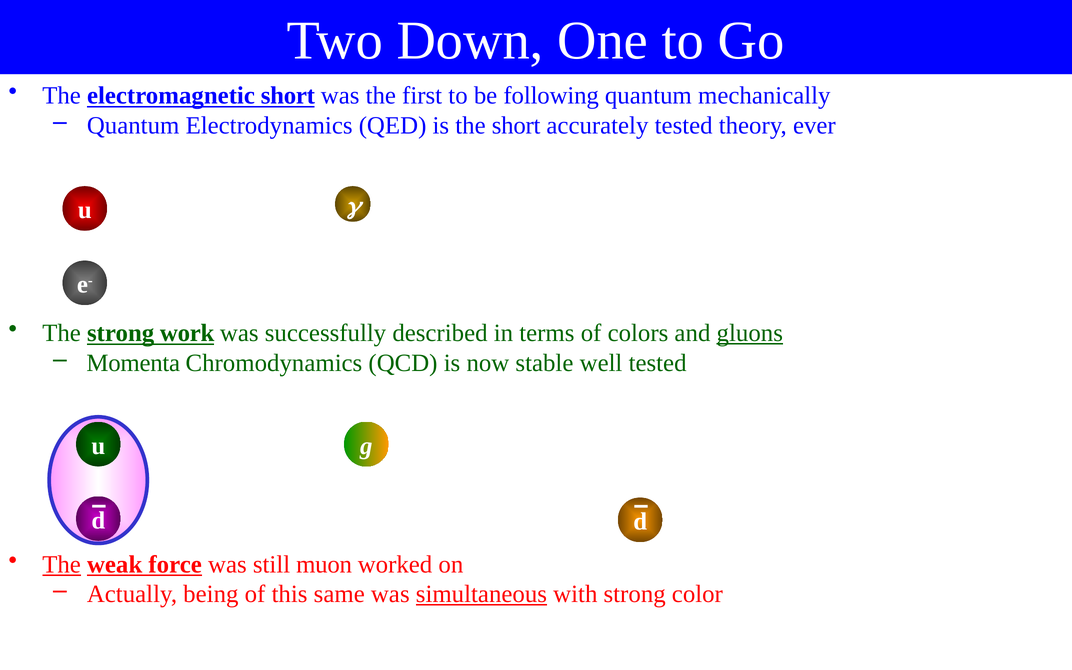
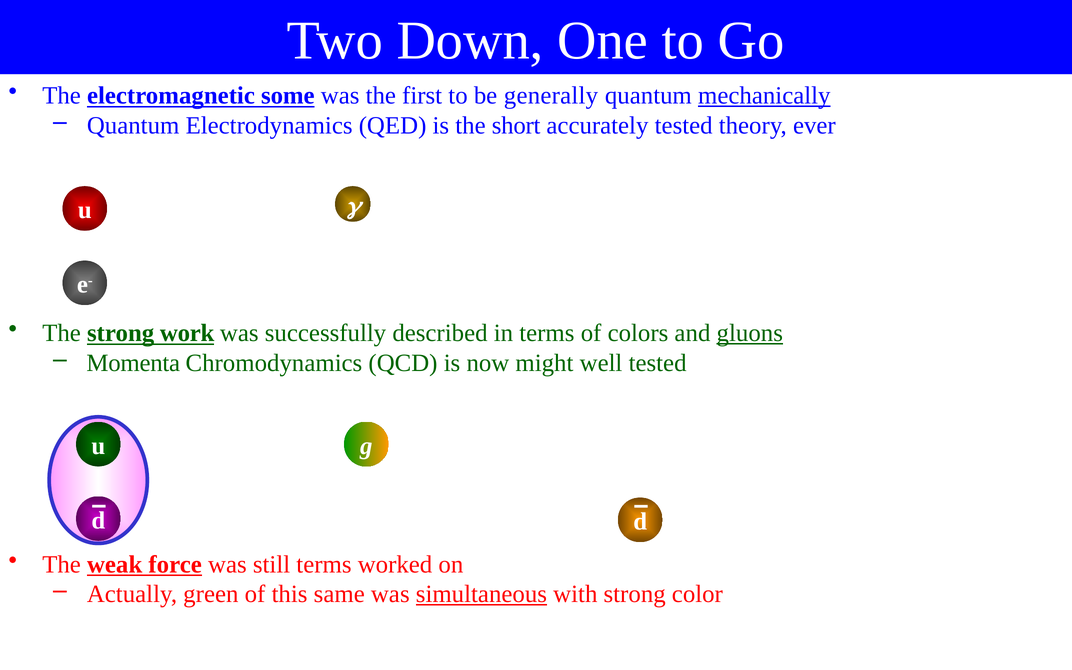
electromagnetic short: short -> some
following: following -> generally
mechanically underline: none -> present
stable: stable -> might
The at (62, 564) underline: present -> none
still muon: muon -> terms
being: being -> green
